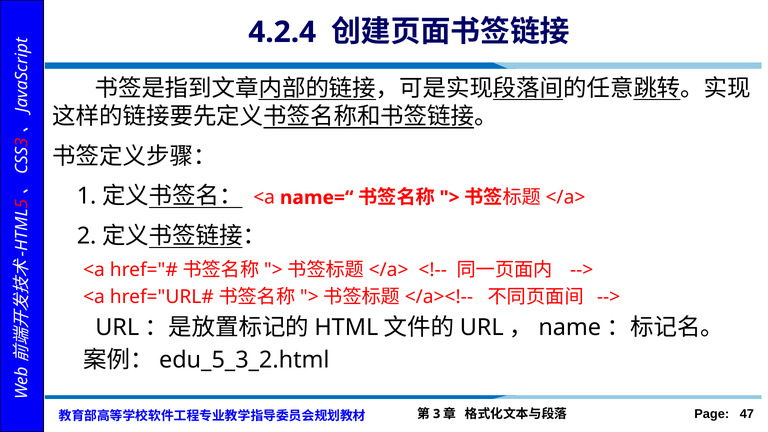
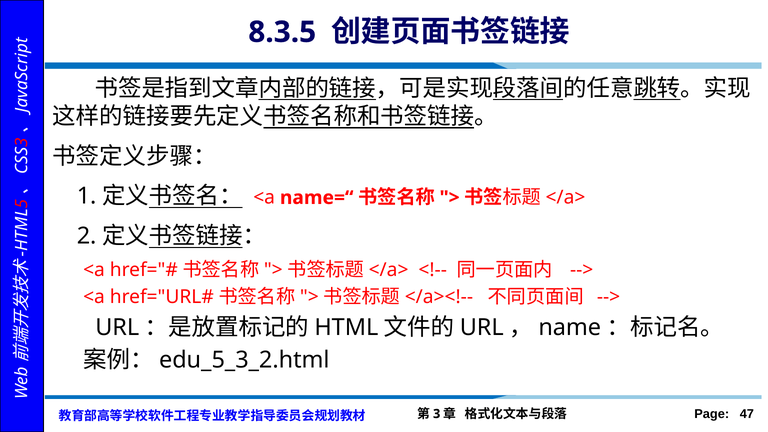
4.2.4: 4.2.4 -> 8.3.5
